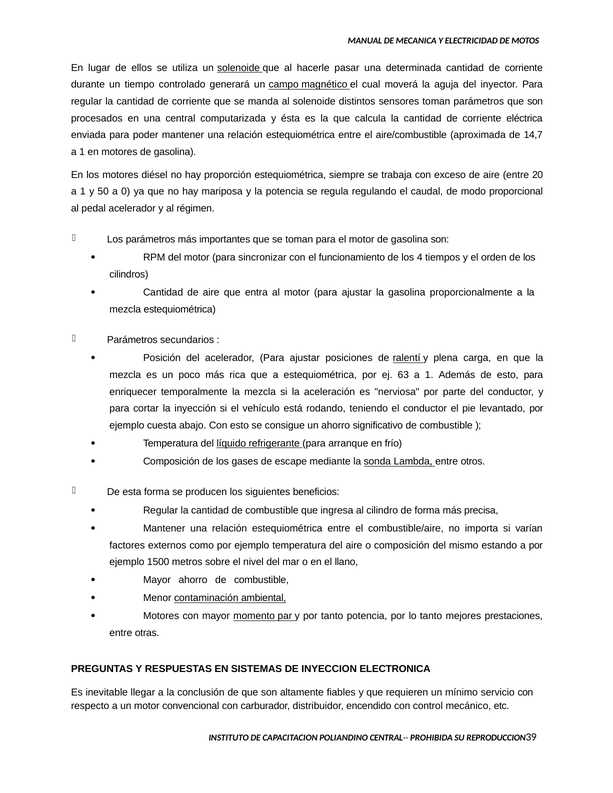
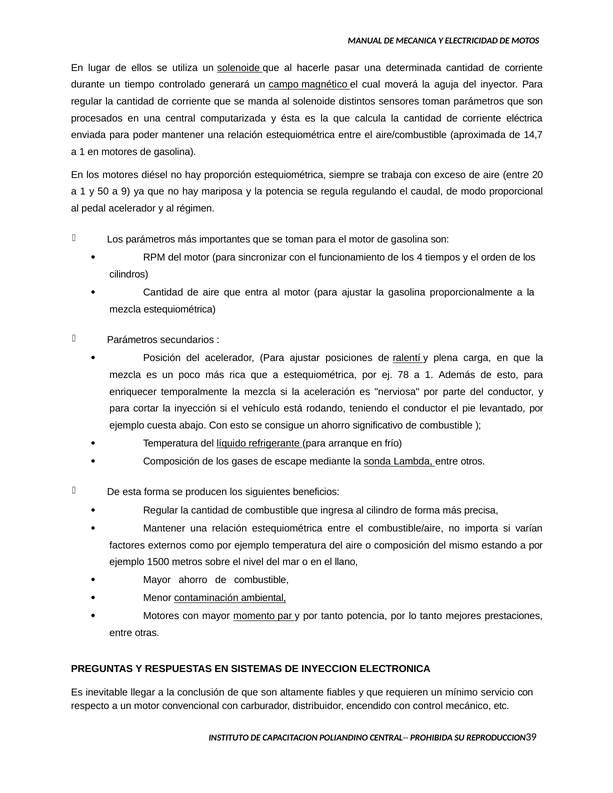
0: 0 -> 9
63: 63 -> 78
